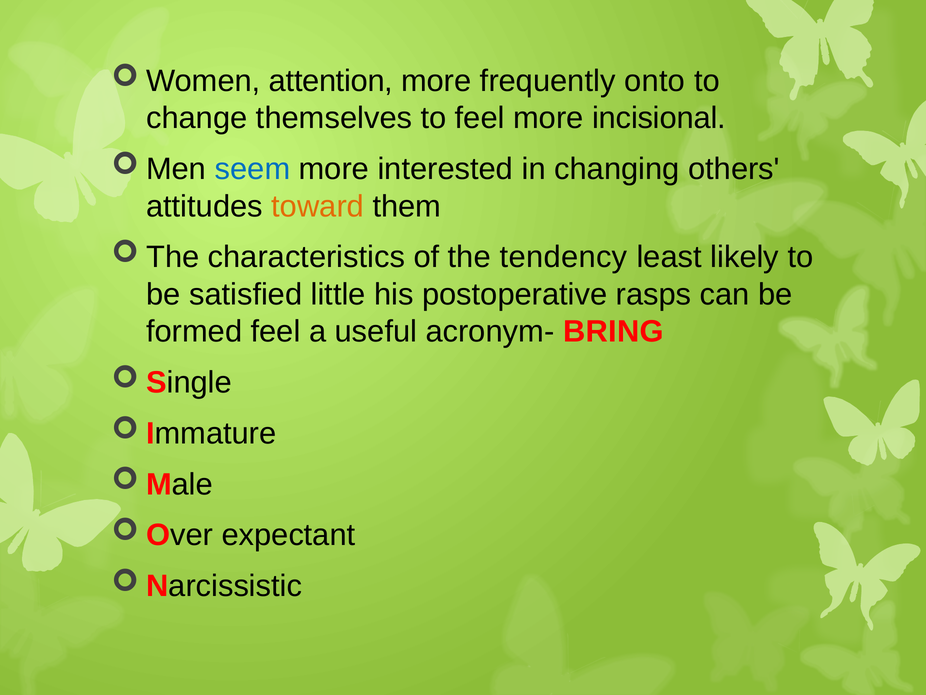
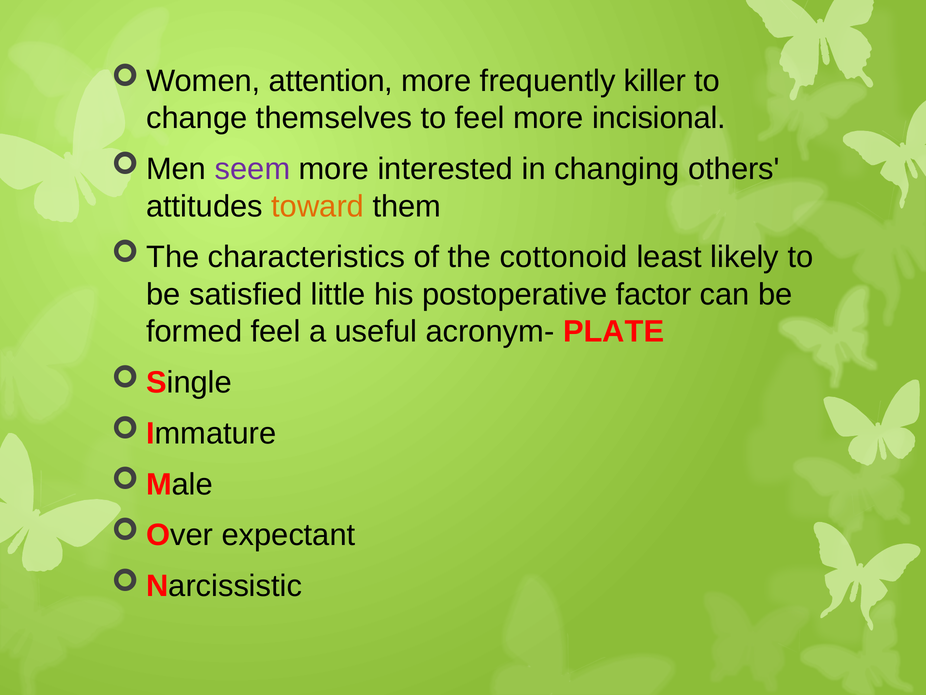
onto: onto -> killer
seem colour: blue -> purple
tendency: tendency -> cottonoid
rasps: rasps -> factor
BRING: BRING -> PLATE
